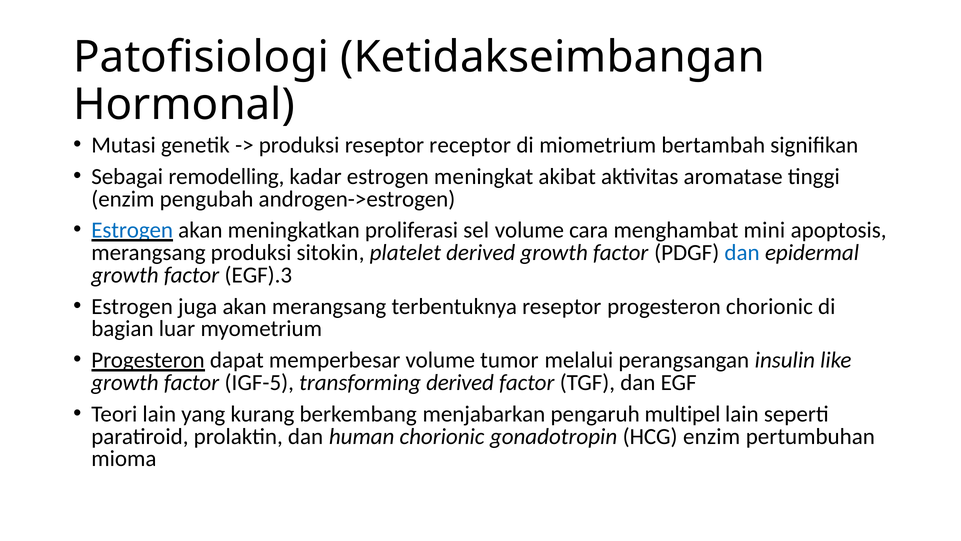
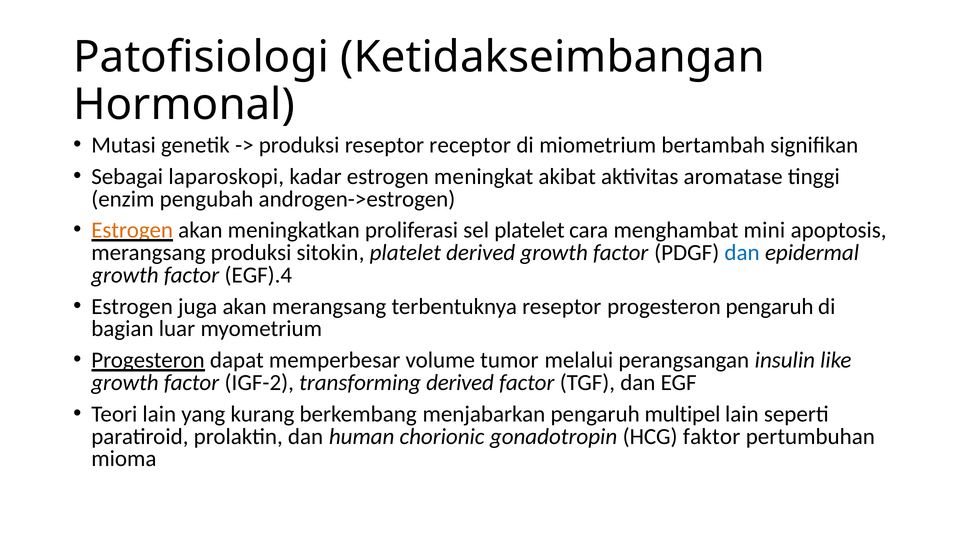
remodelling: remodelling -> laparoskopi
Estrogen at (132, 230) colour: blue -> orange
sel volume: volume -> platelet
EGF).3: EGF).3 -> EGF).4
progesteron chorionic: chorionic -> pengaruh
IGF-5: IGF-5 -> IGF-2
HCG enzim: enzim -> faktor
